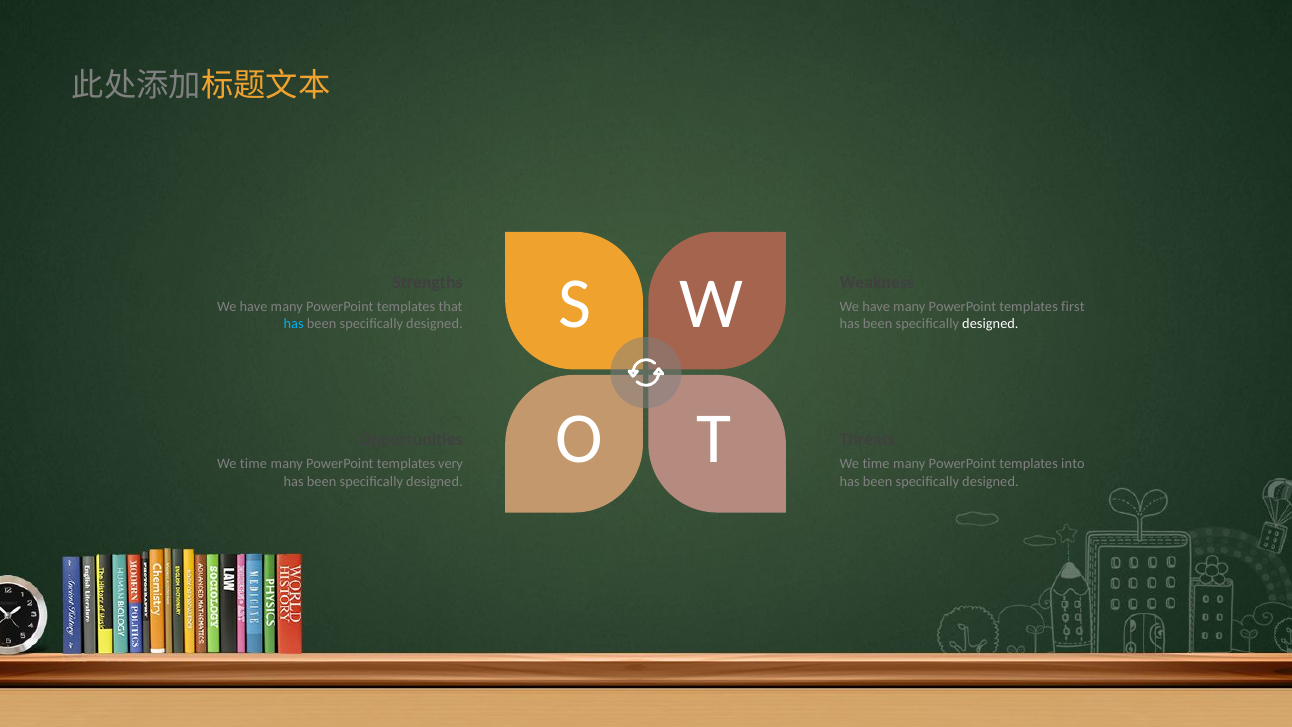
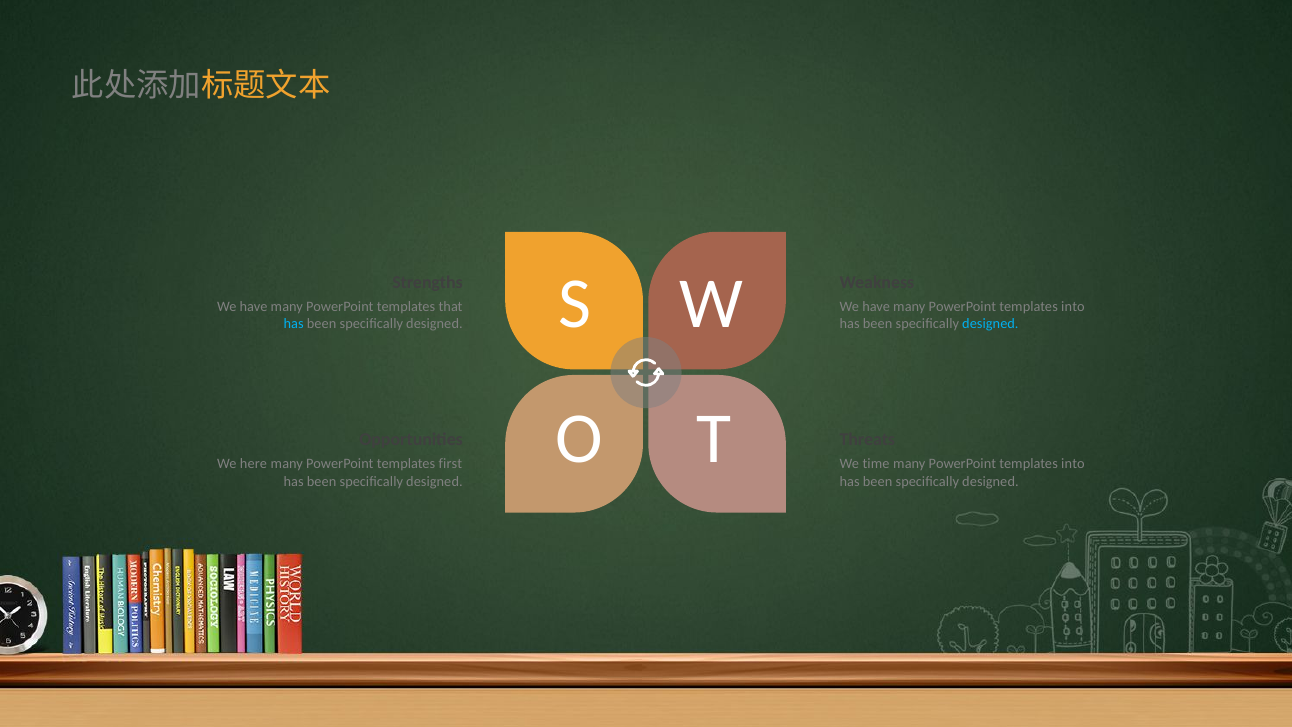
first at (1073, 307): first -> into
designed at (990, 324) colour: white -> light blue
time at (254, 464): time -> here
very: very -> first
